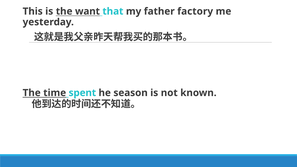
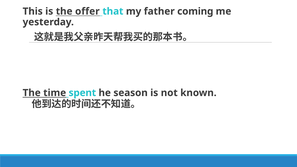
want: want -> offer
factory: factory -> coming
